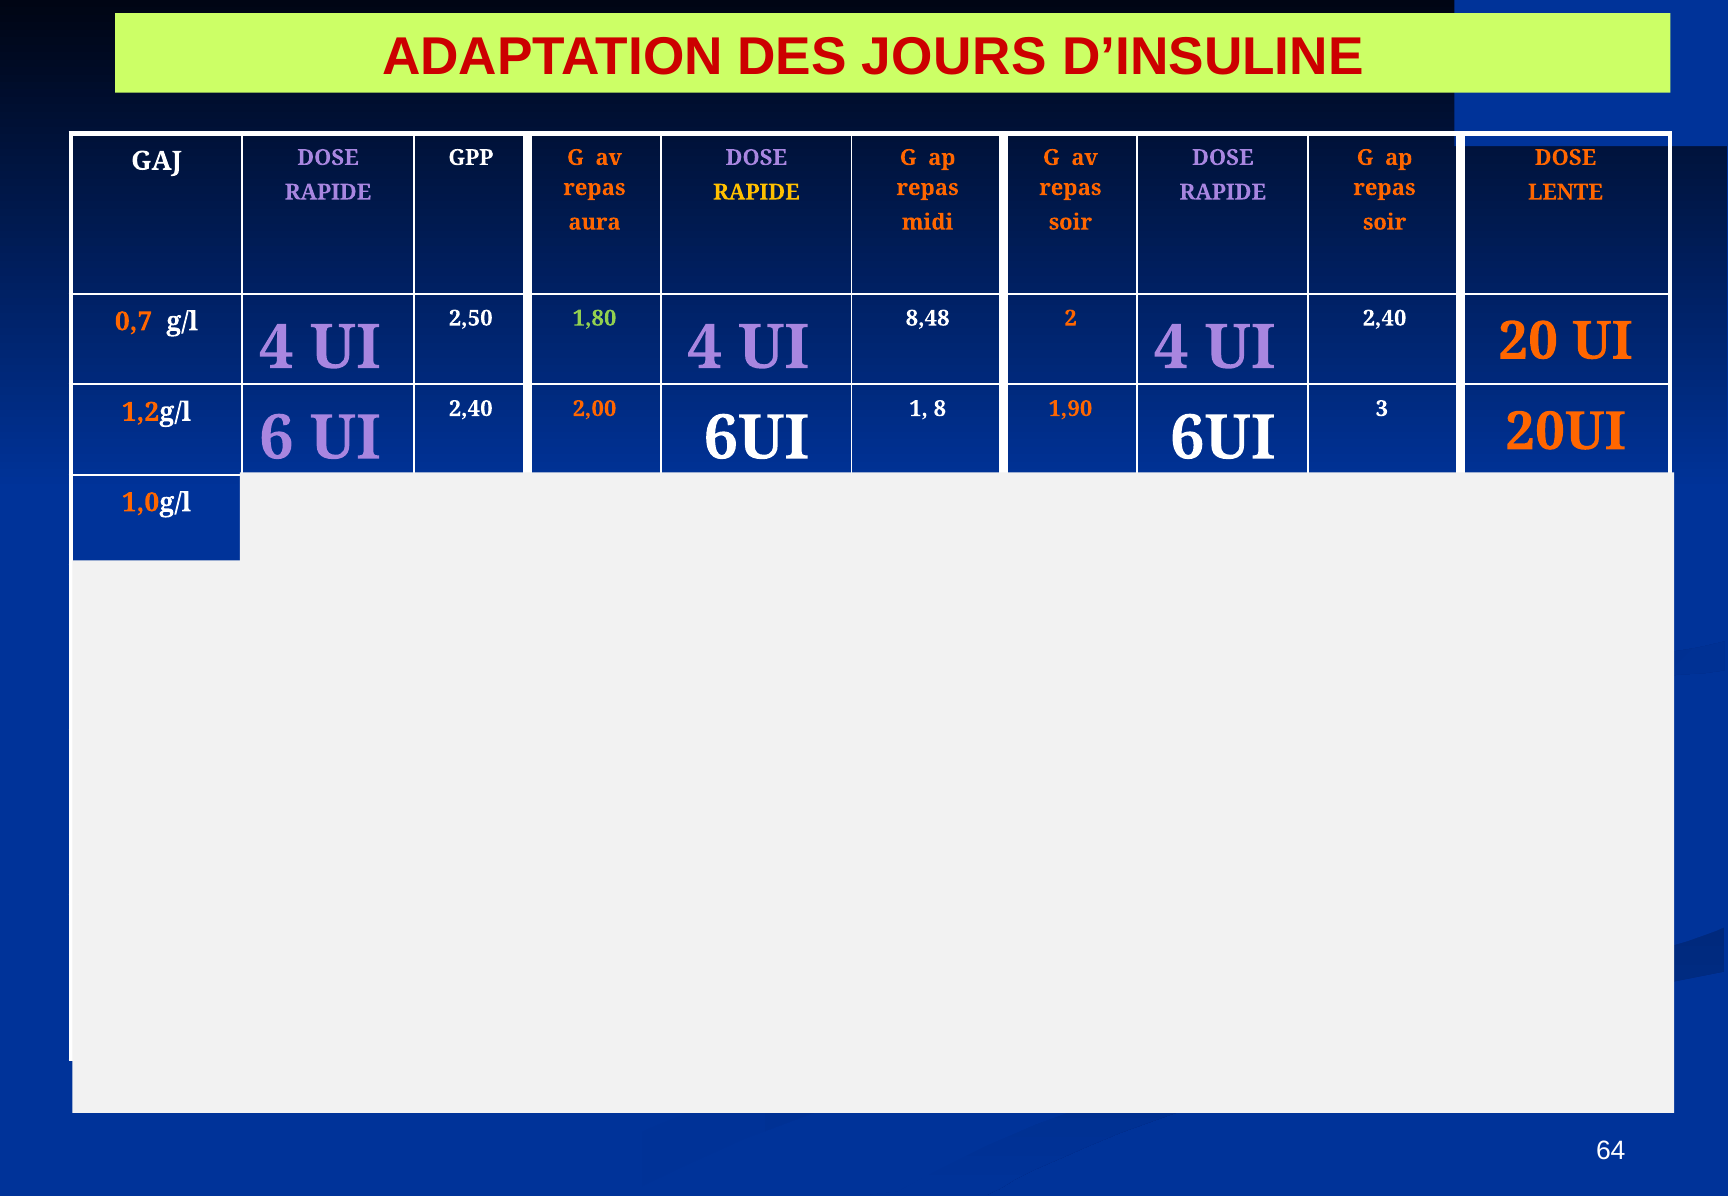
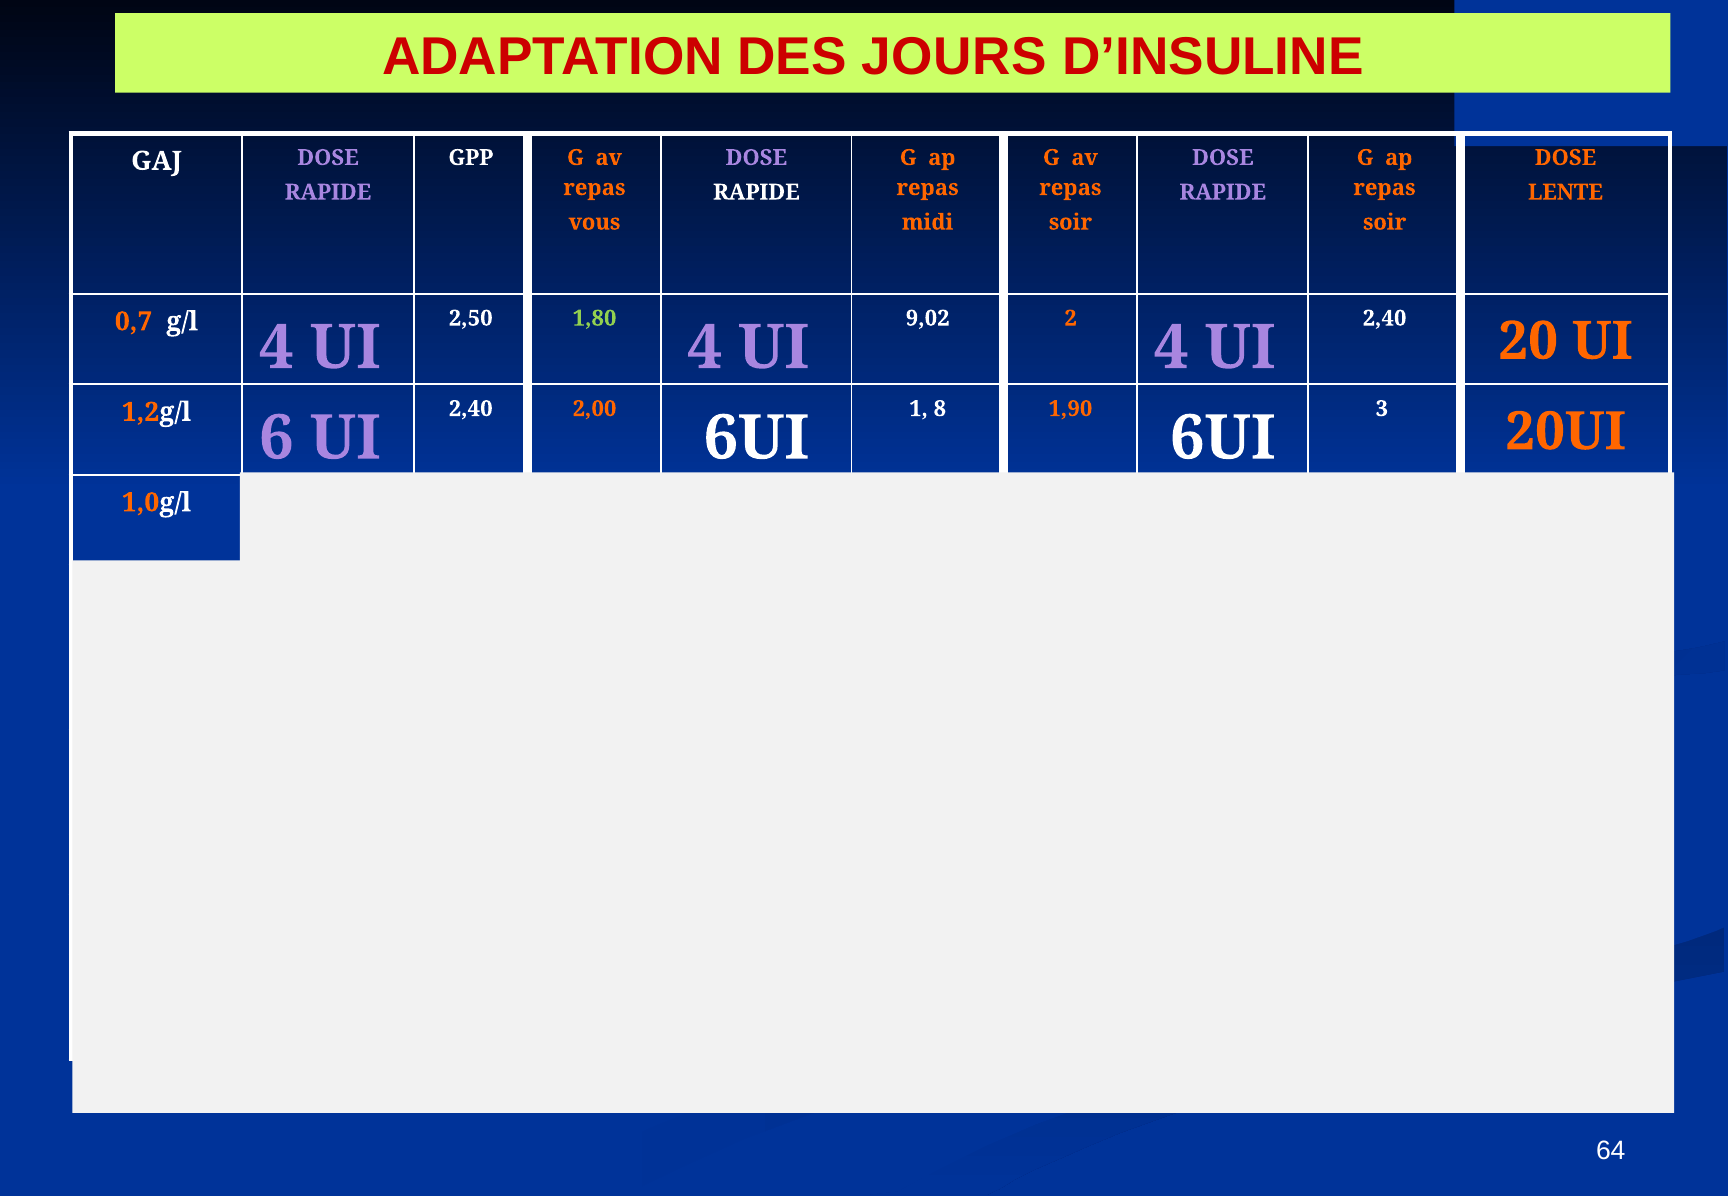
RAPIDE at (756, 192) colour: yellow -> white
aura: aura -> vous
8,48: 8,48 -> 9,02
